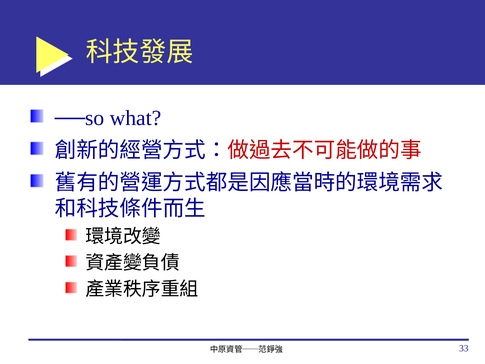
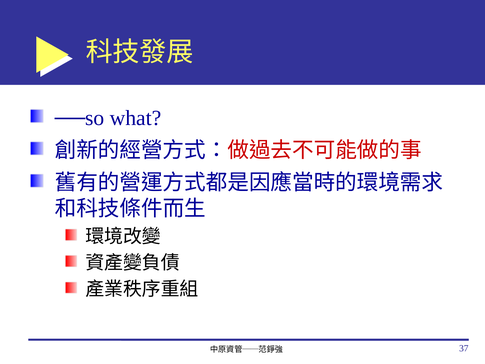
33: 33 -> 37
